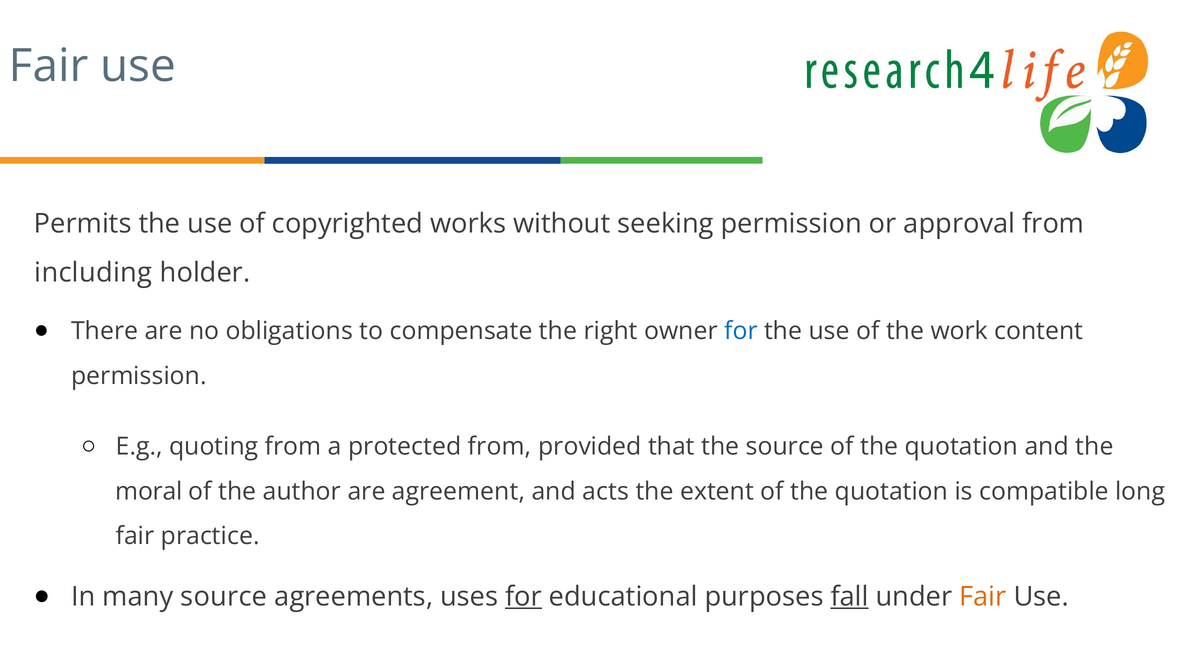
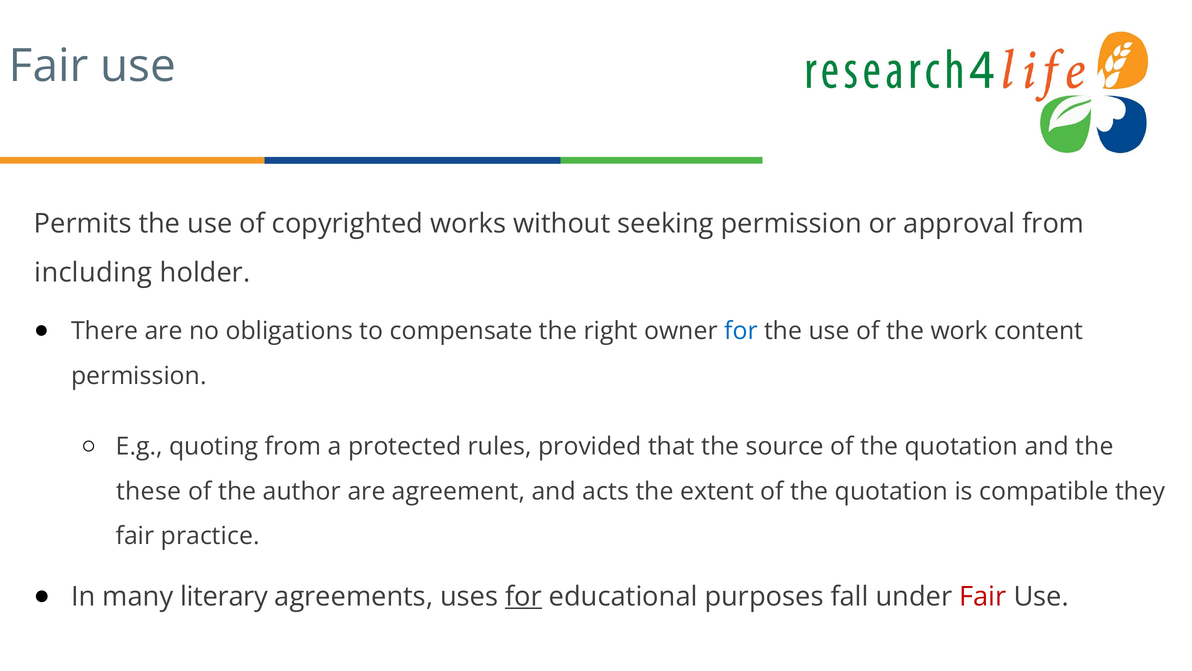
protected from: from -> rules
moral: moral -> these
long: long -> they
many source: source -> literary
fall underline: present -> none
Fair at (983, 596) colour: orange -> red
